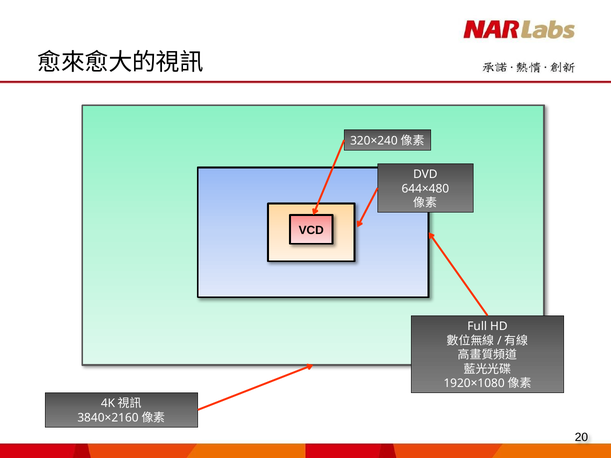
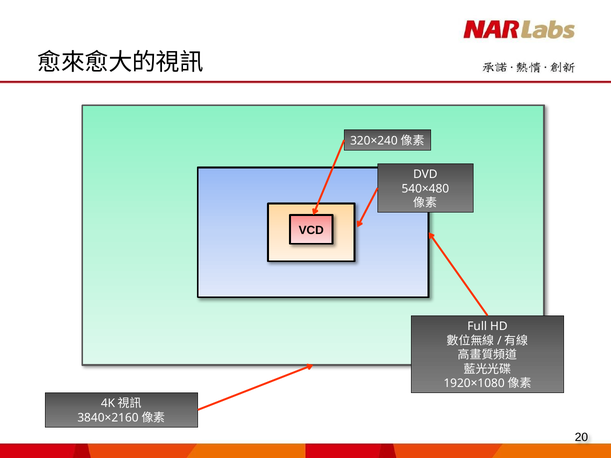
644×480: 644×480 -> 540×480
